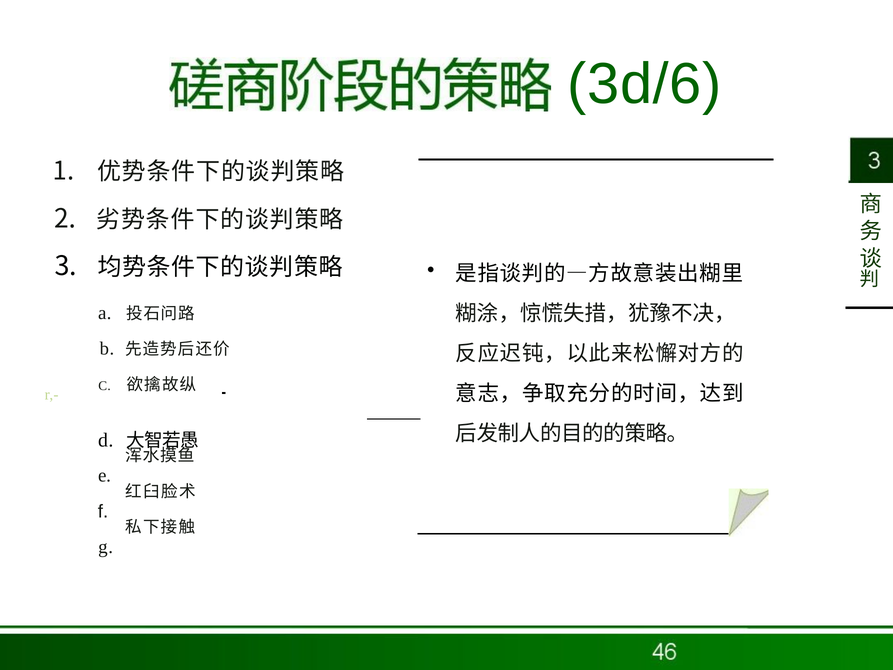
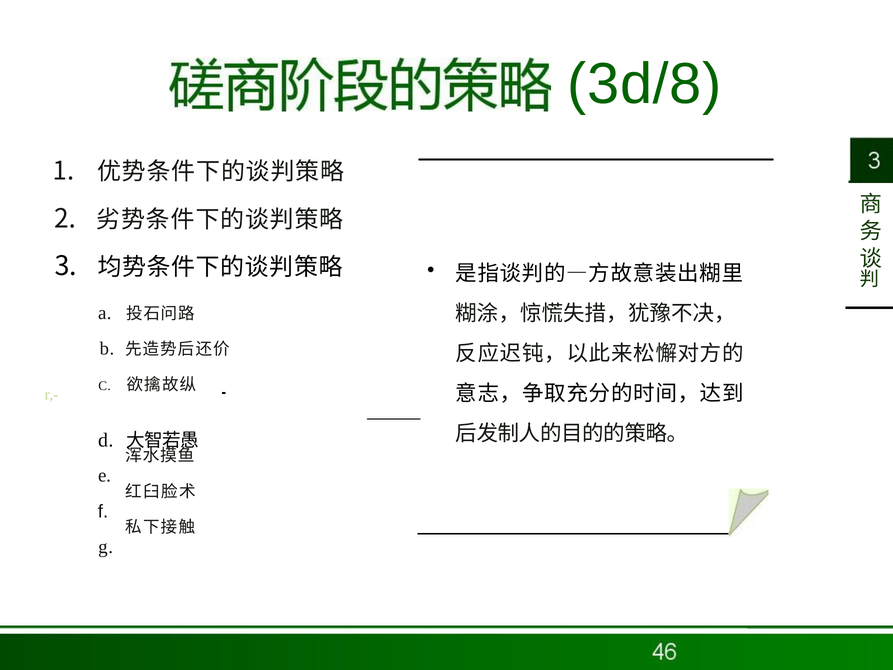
3d/6: 3d/6 -> 3d/8
